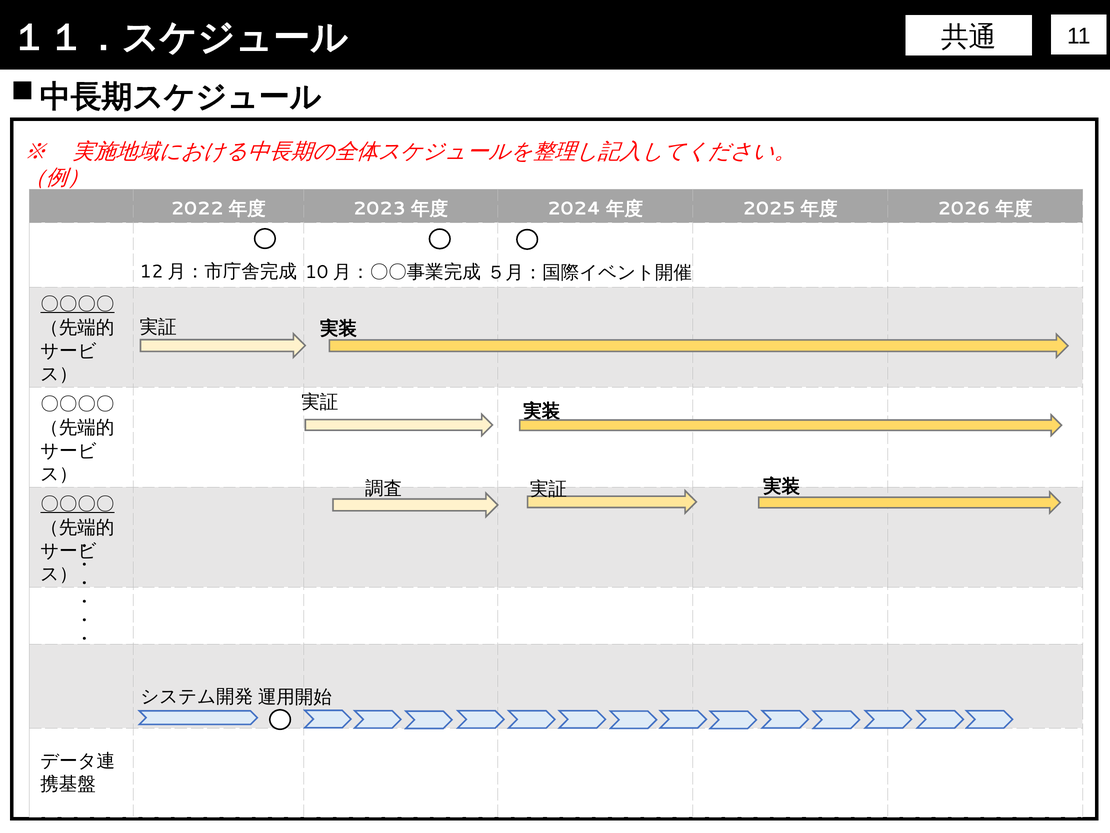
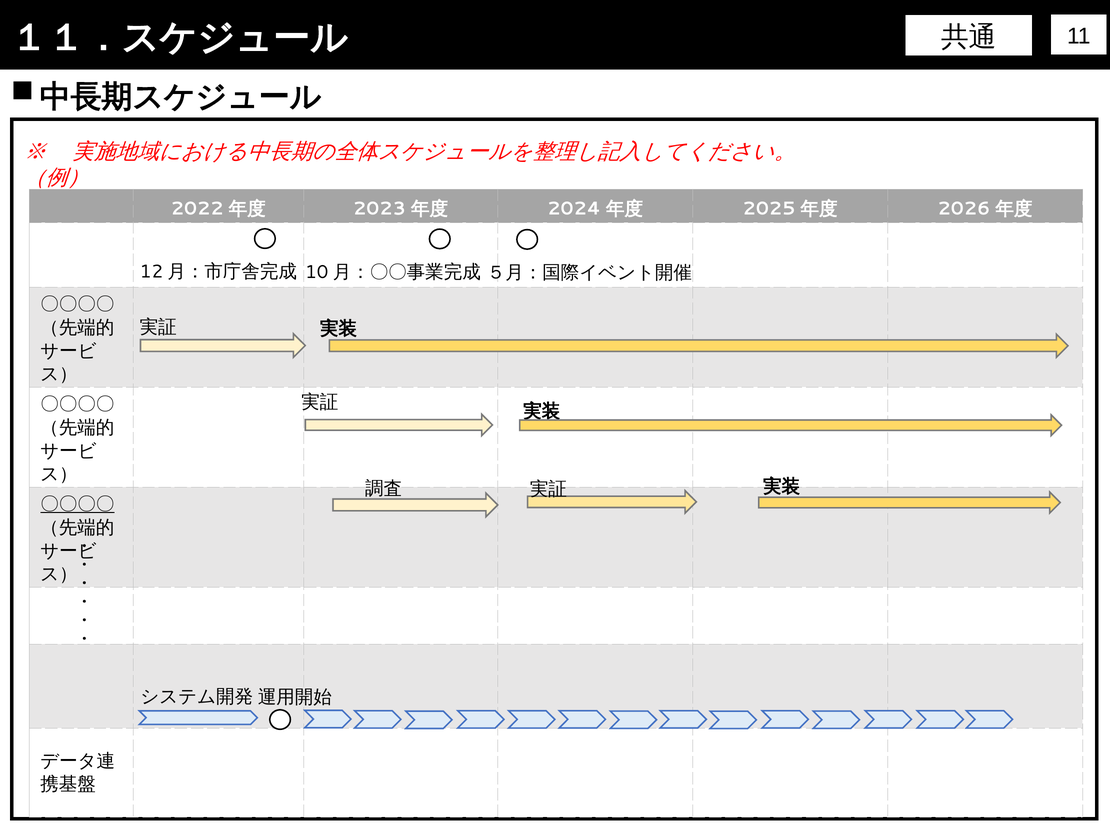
〇〇〇〇 at (77, 304) underline: present -> none
